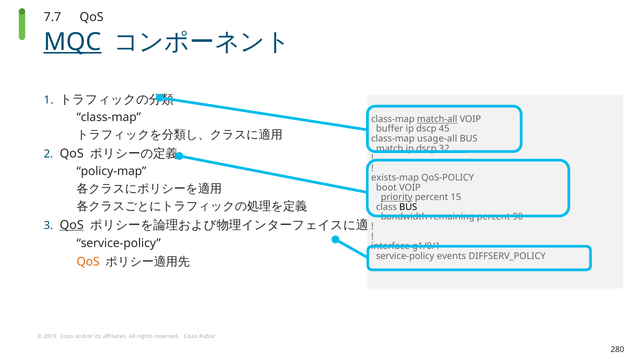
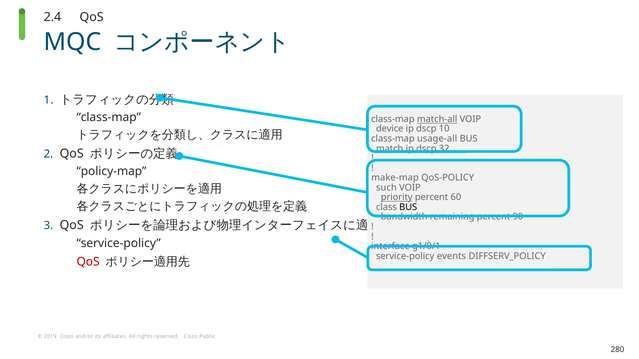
7.7: 7.7 -> 2.4
MQC underline: present -> none
buffer: buffer -> device
45: 45 -> 10
exists-map: exists-map -> make-map
boot: boot -> such
15: 15 -> 60
QoS at (72, 225) underline: present -> none
QoS at (88, 262) colour: orange -> red
